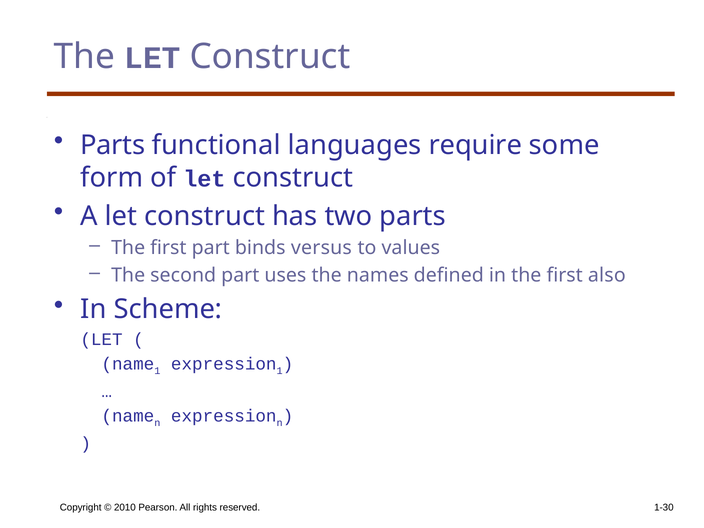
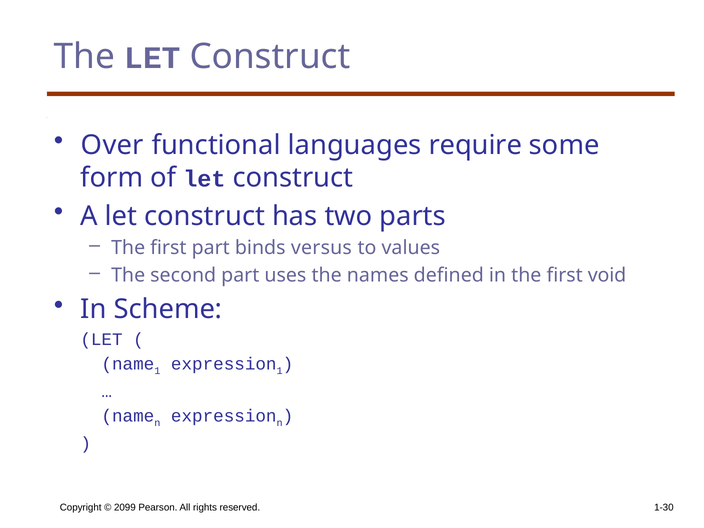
Parts at (113, 145): Parts -> Over
also: also -> void
2010: 2010 -> 2099
